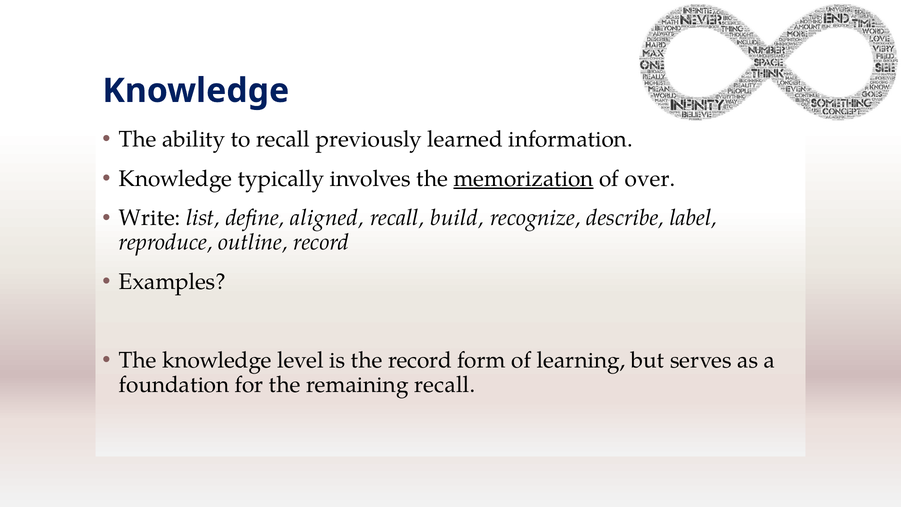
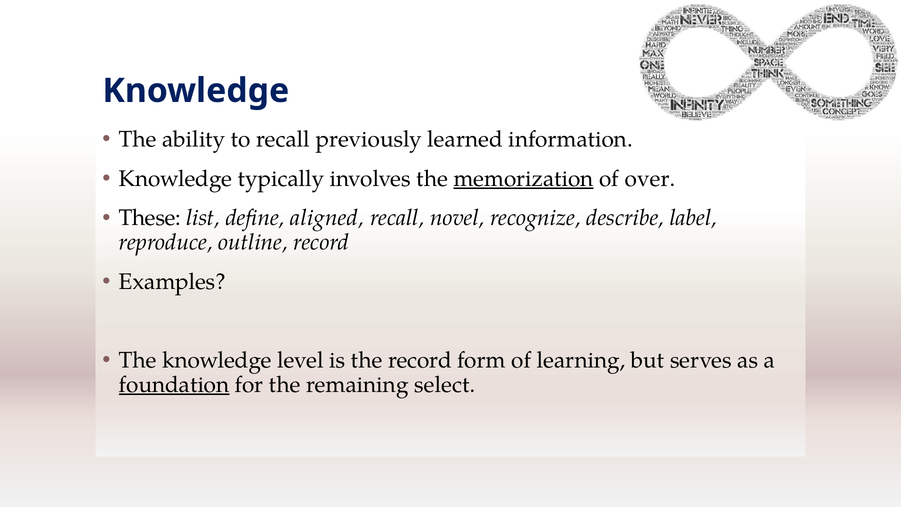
Write: Write -> These
build: build -> novel
foundation underline: none -> present
remaining recall: recall -> select
